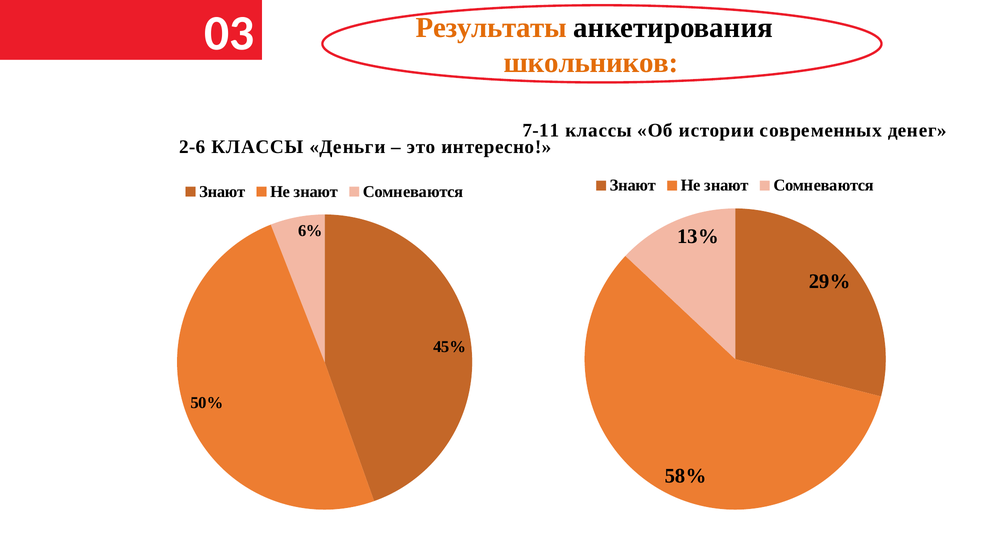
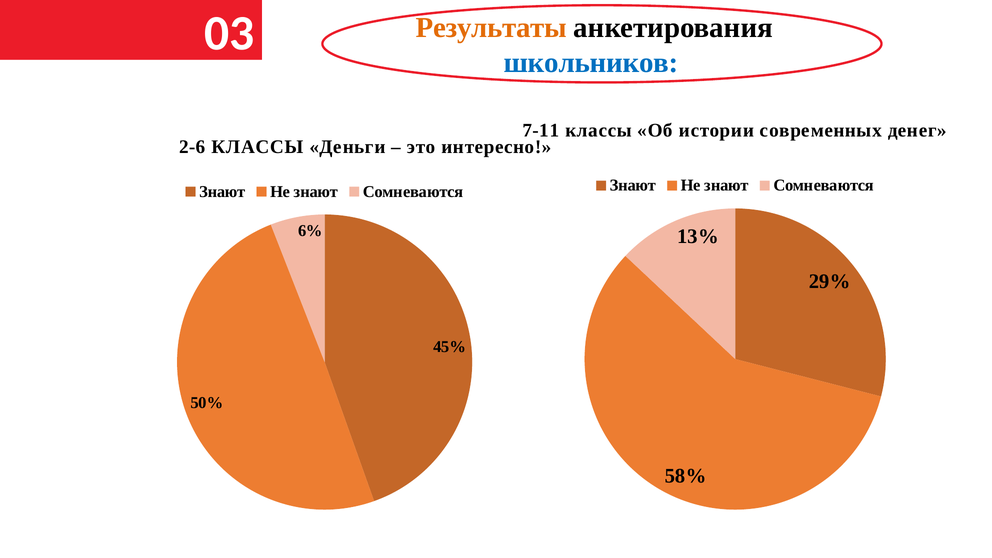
школьников colour: orange -> blue
